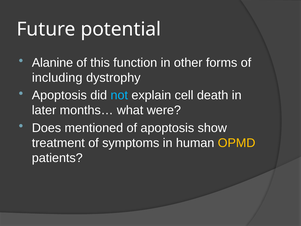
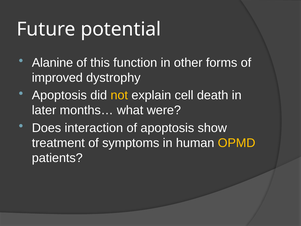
including: including -> improved
not colour: light blue -> yellow
mentioned: mentioned -> interaction
